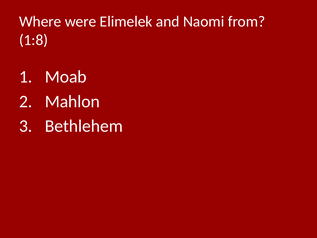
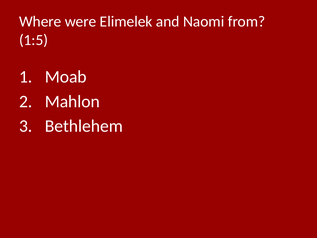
1:8: 1:8 -> 1:5
